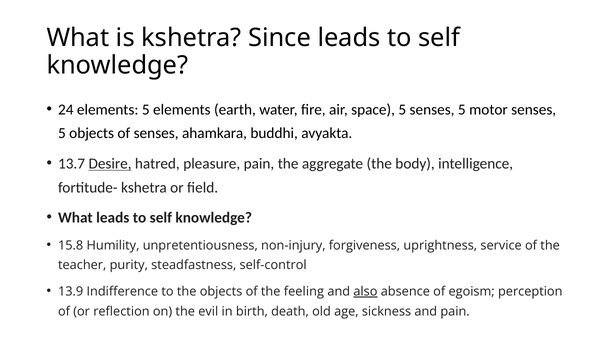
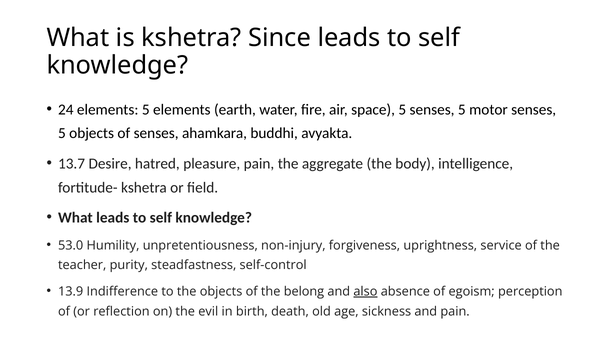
Desire underline: present -> none
15.8: 15.8 -> 53.0
feeling: feeling -> belong
